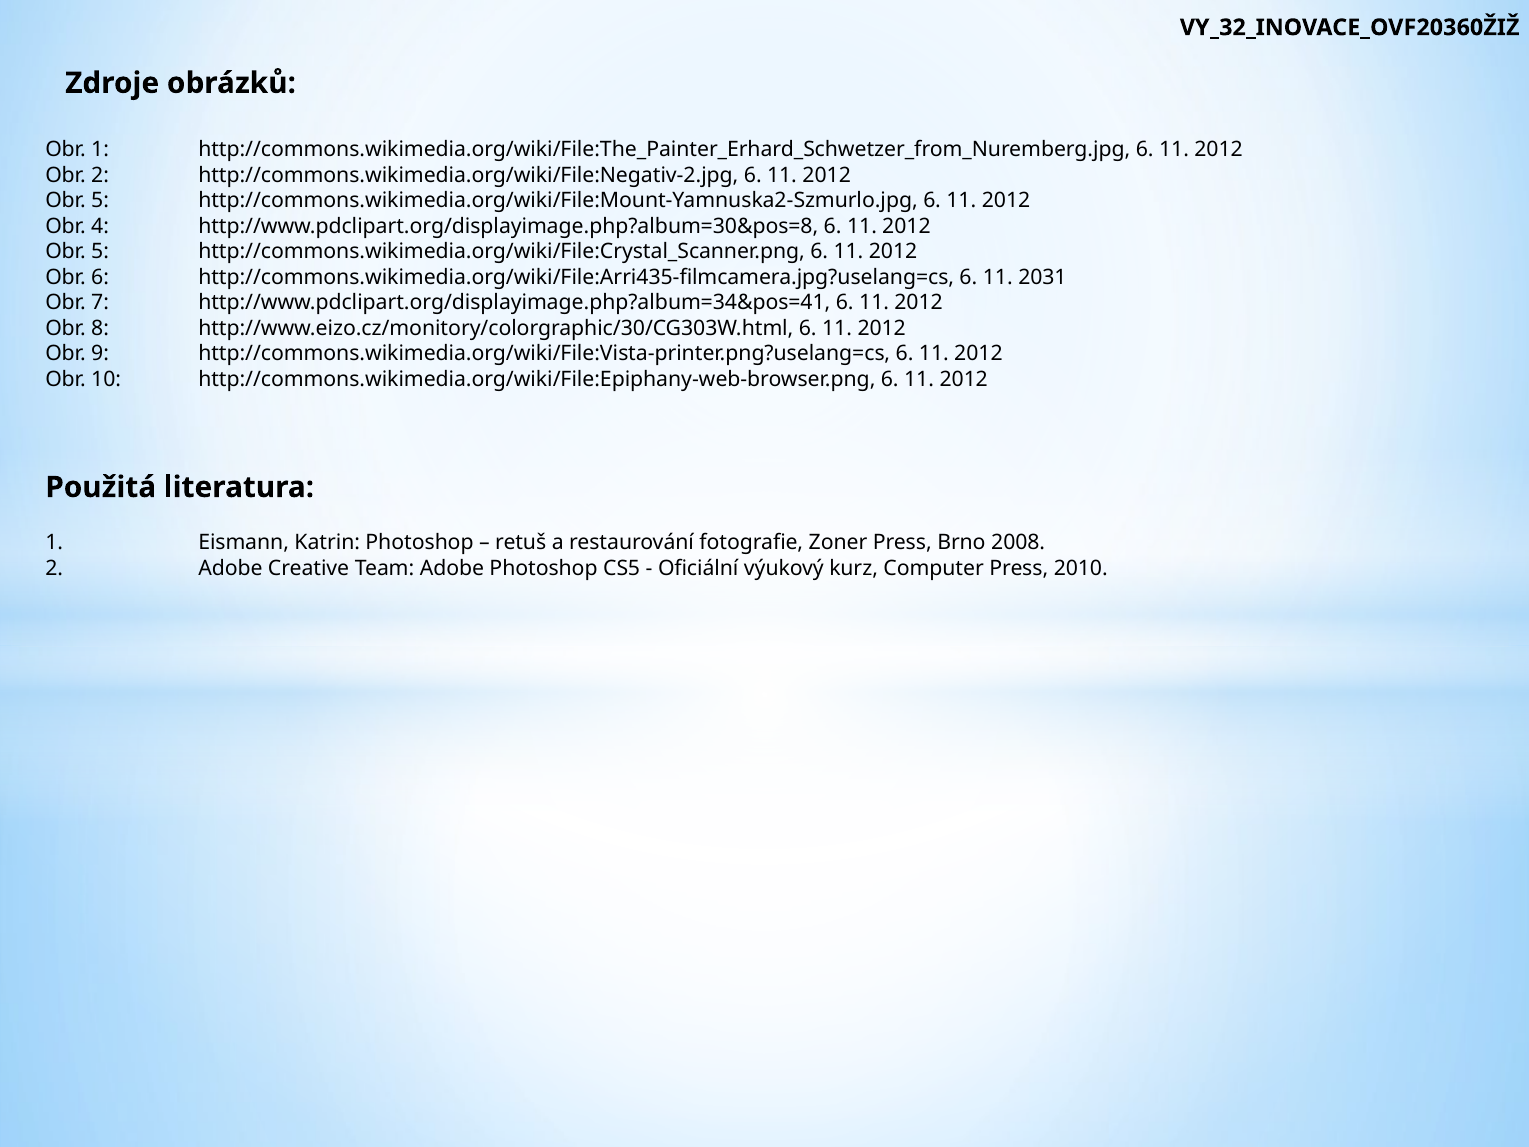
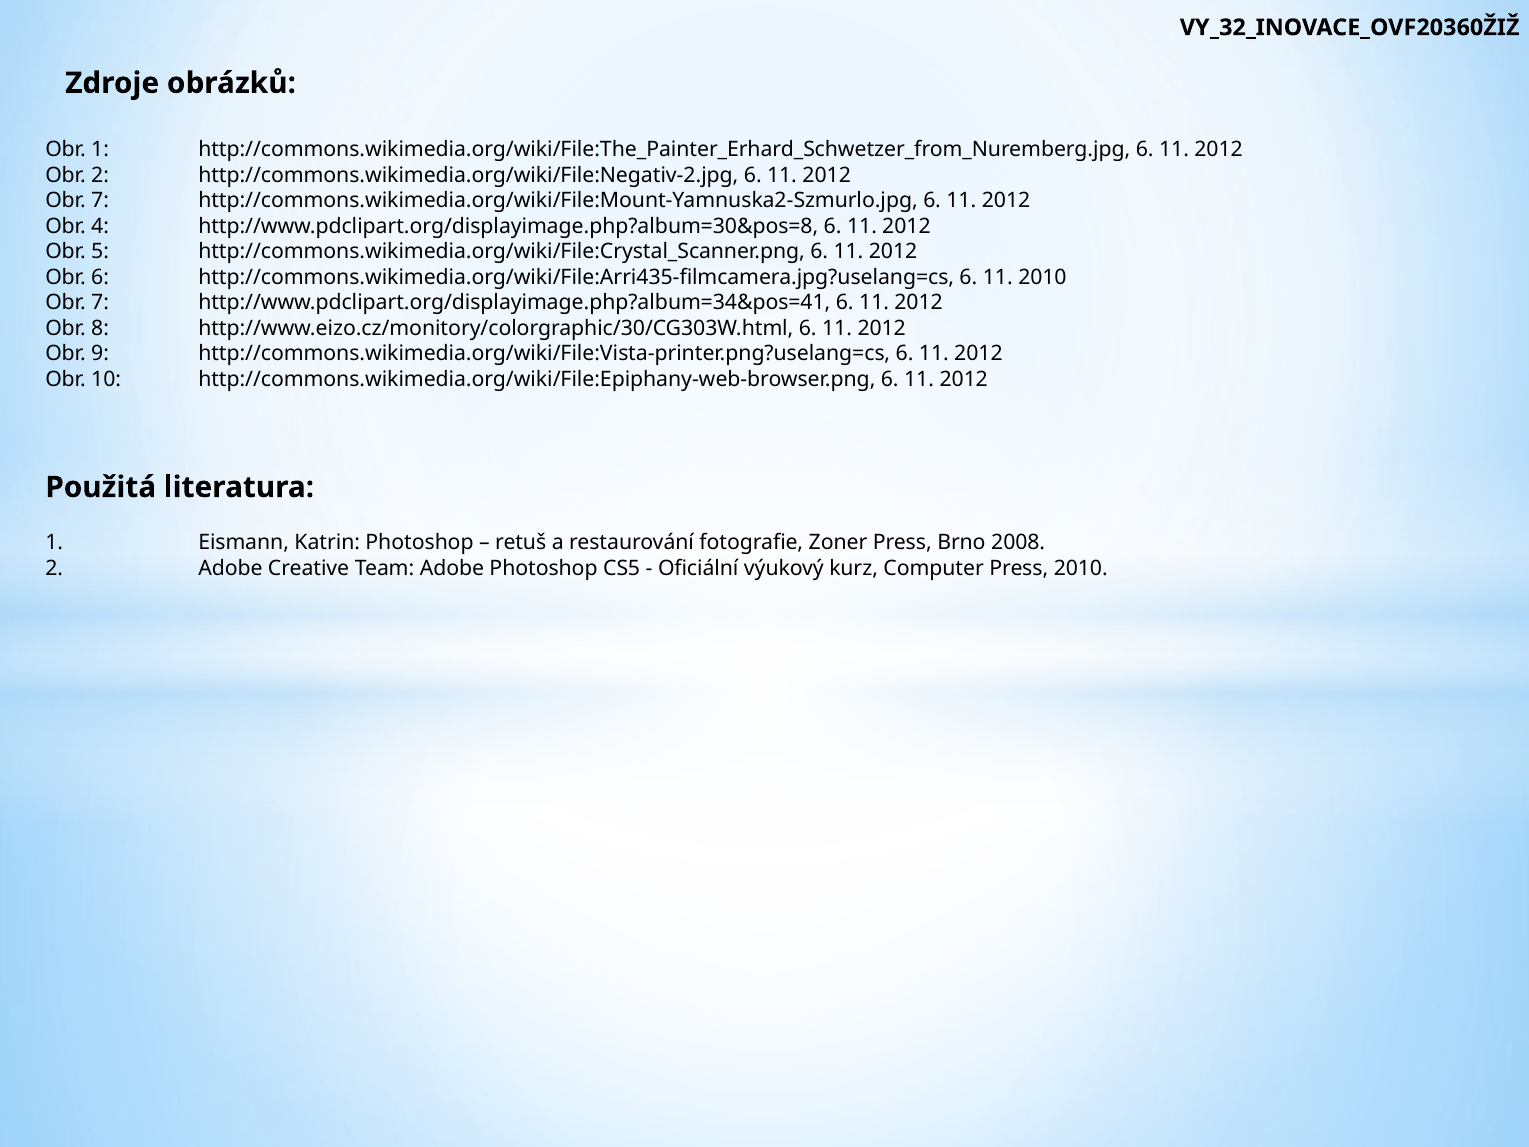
5 at (100, 201): 5 -> 7
11 2031: 2031 -> 2010
